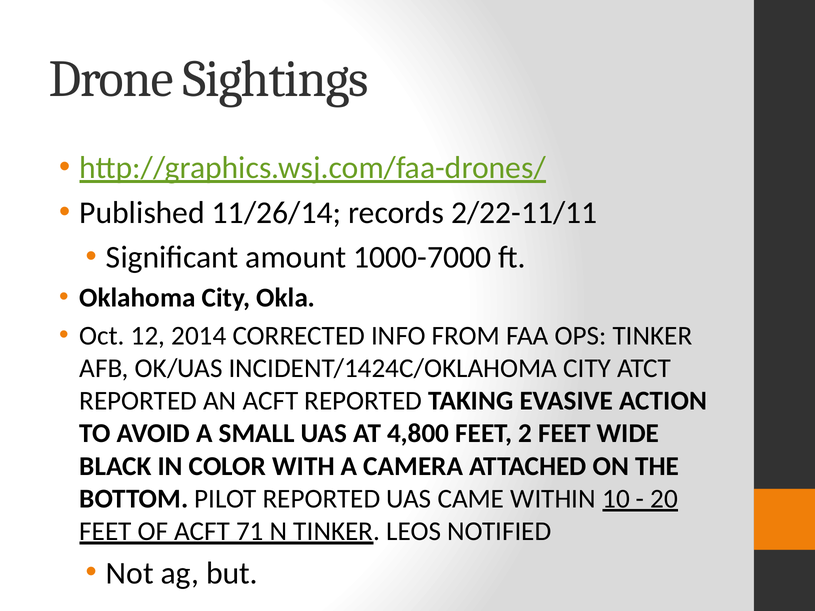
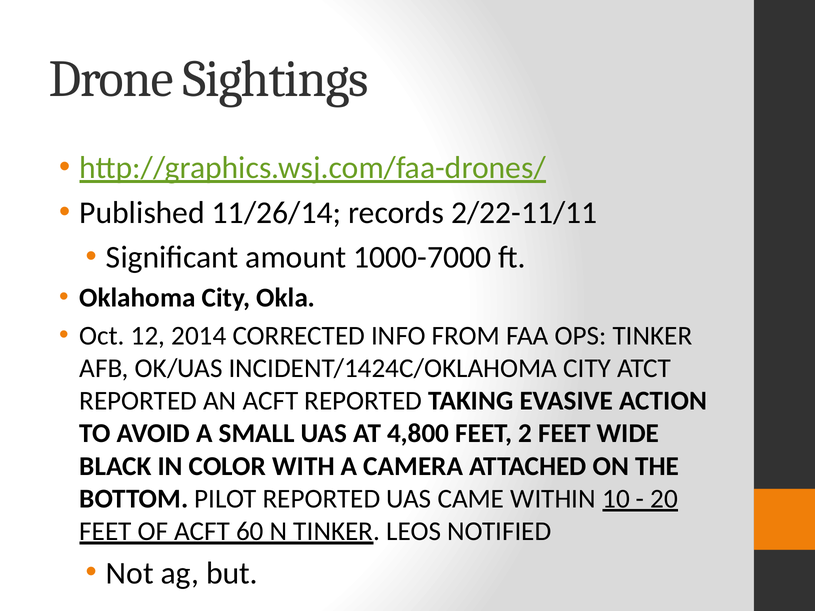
71: 71 -> 60
